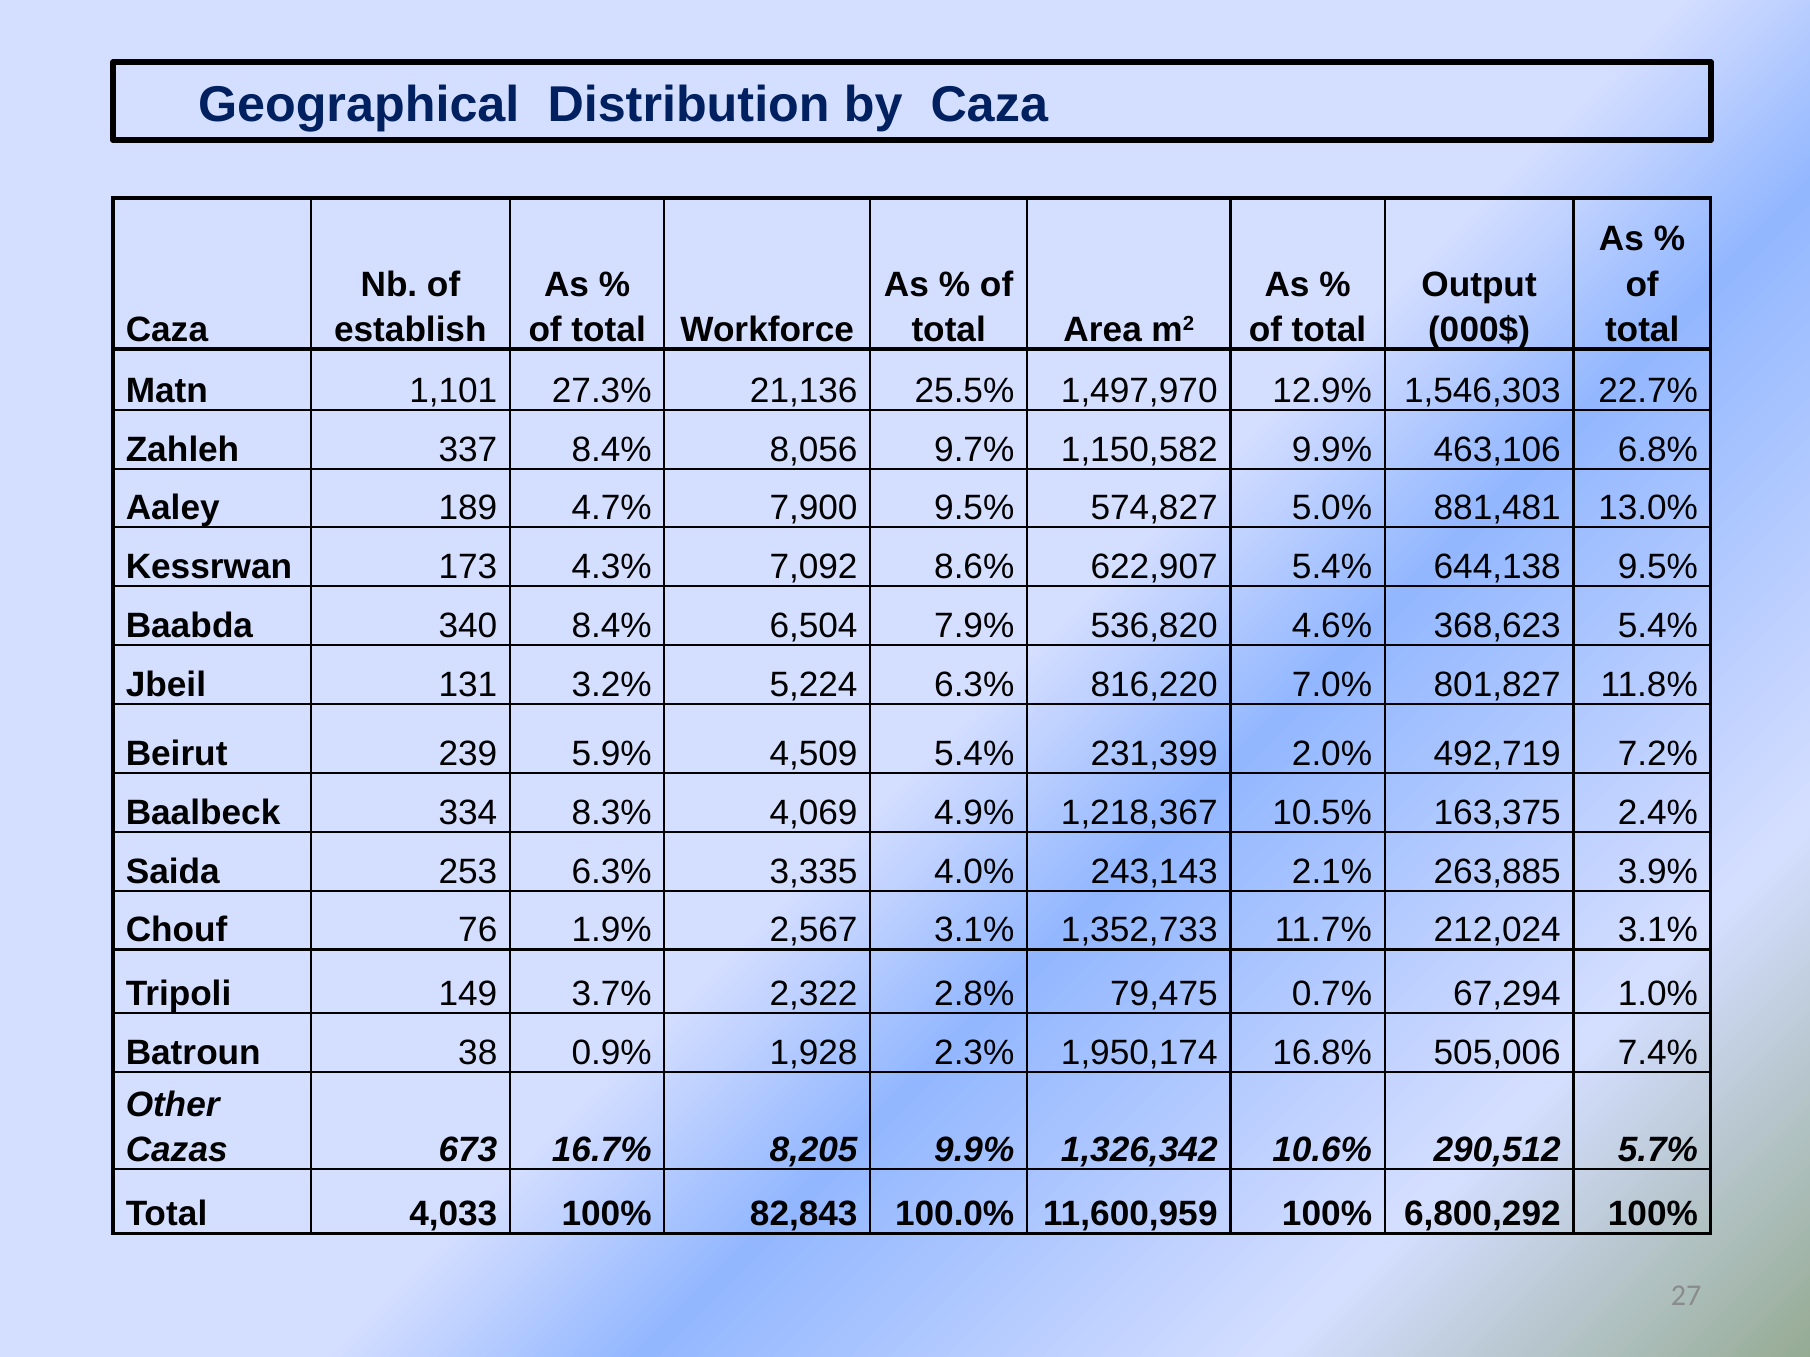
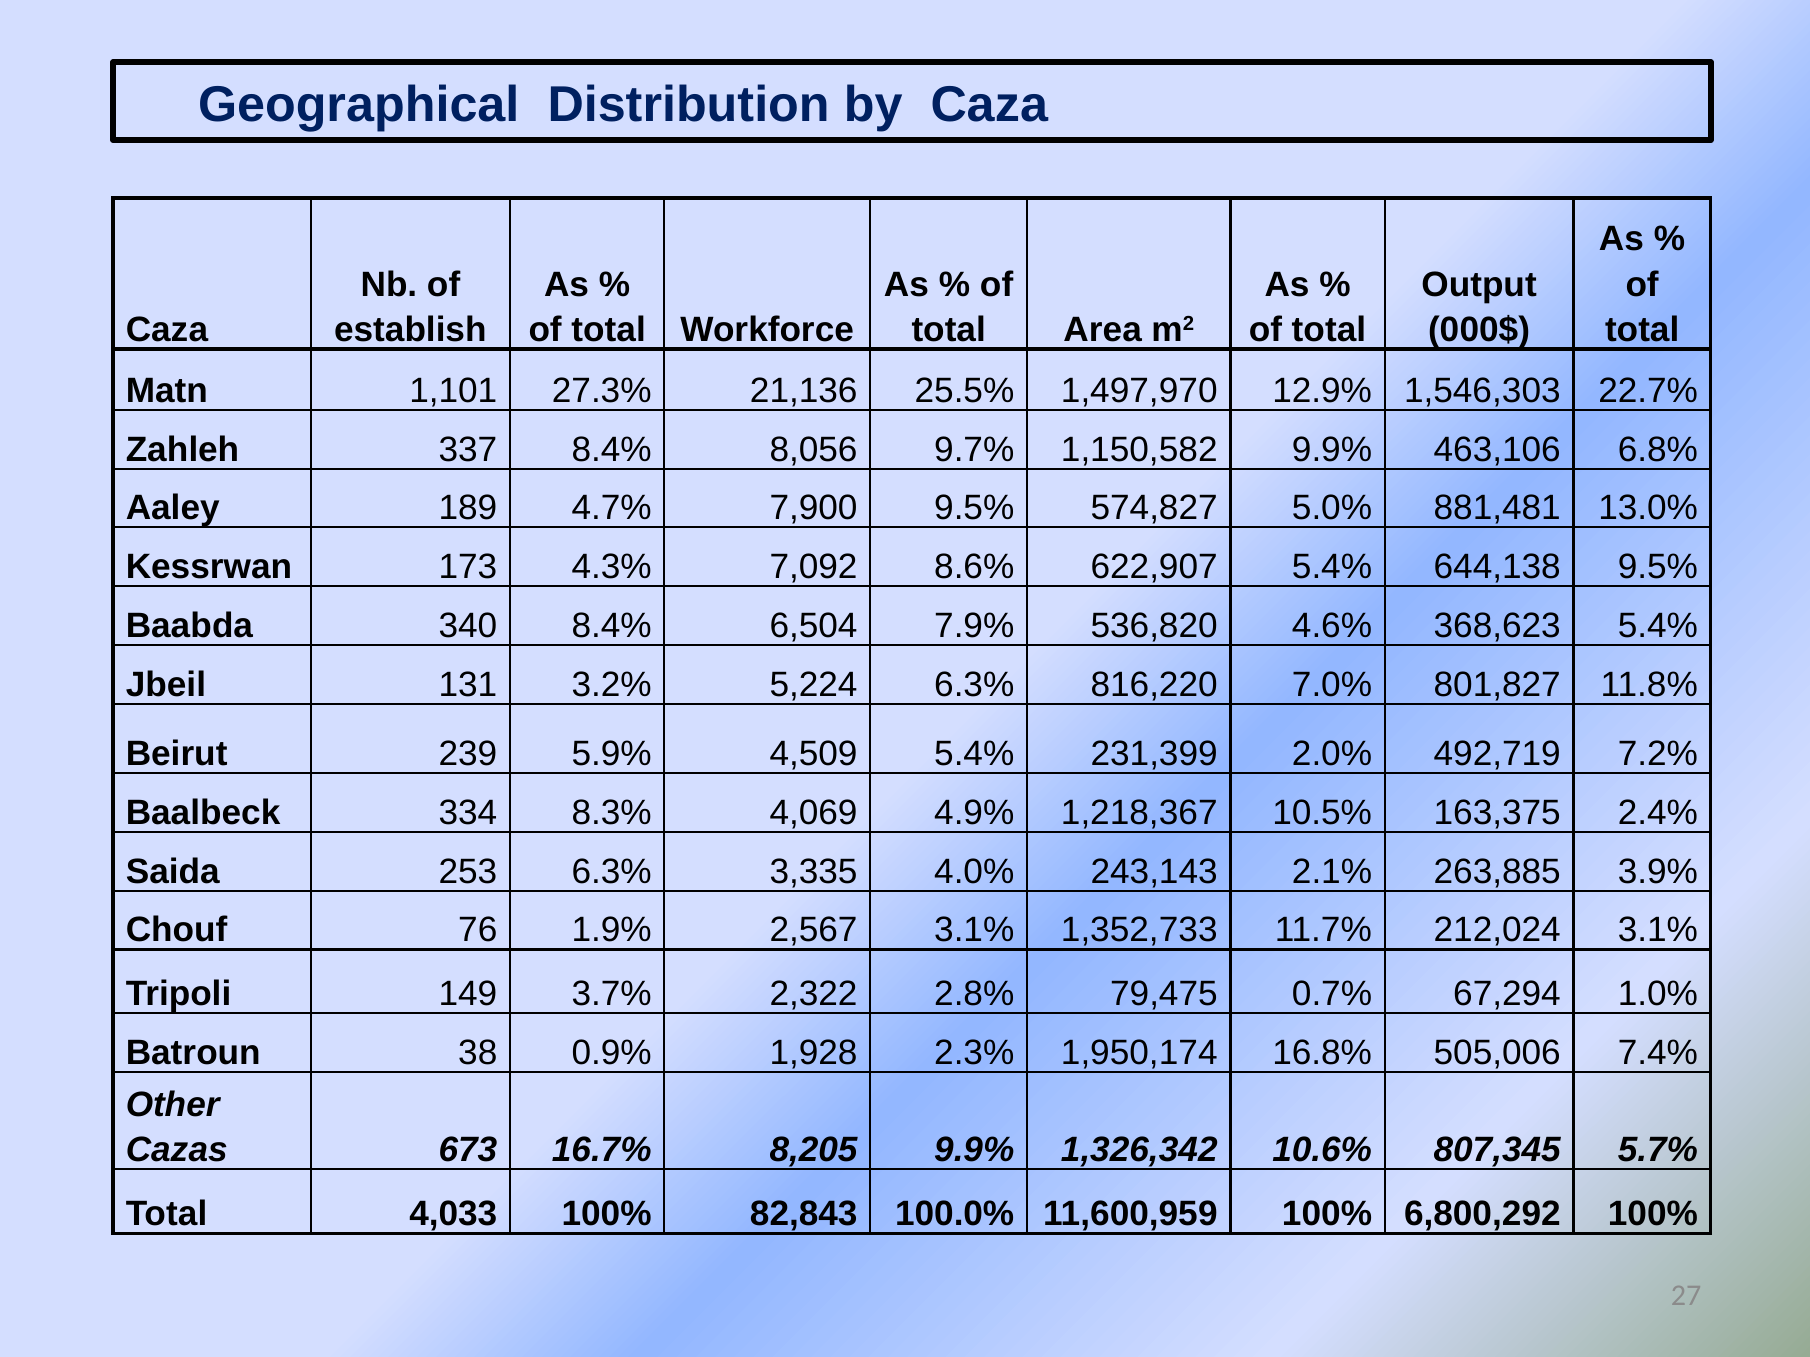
290,512: 290,512 -> 807,345
